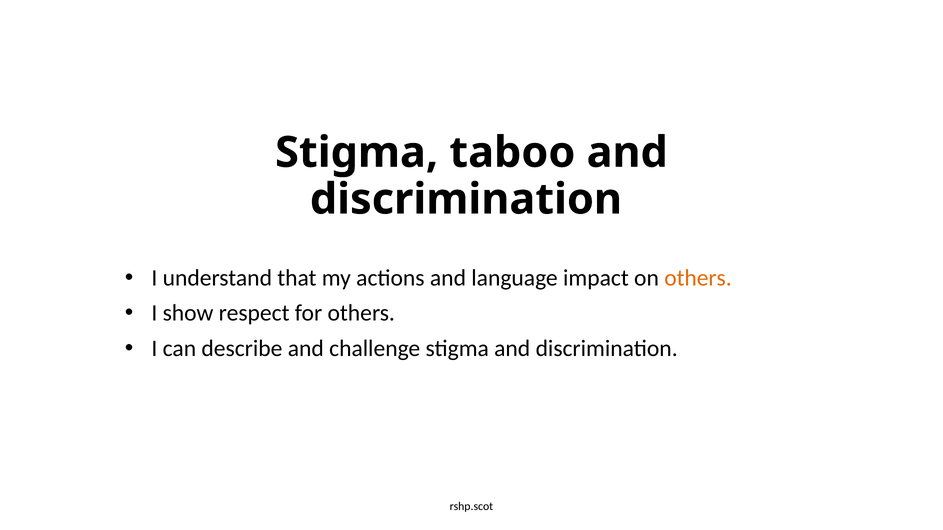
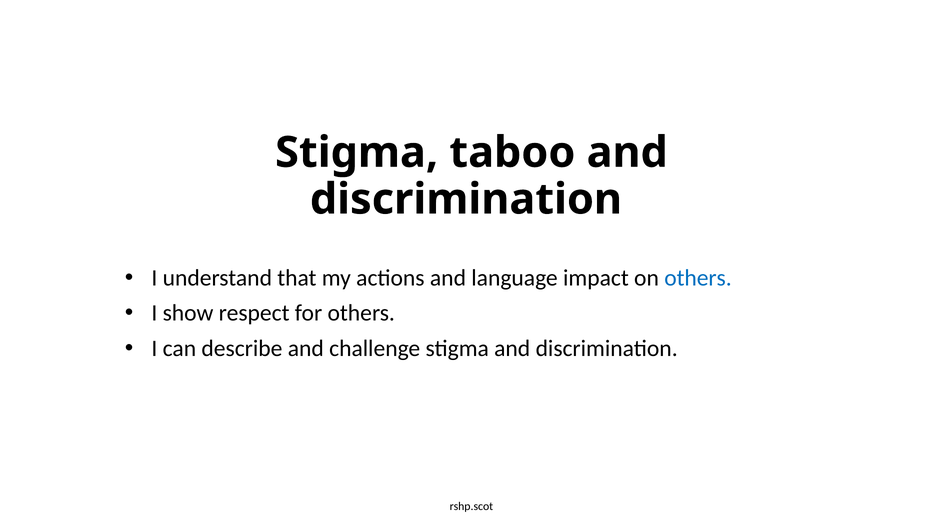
others at (698, 278) colour: orange -> blue
